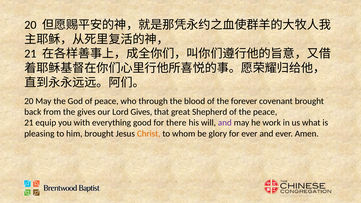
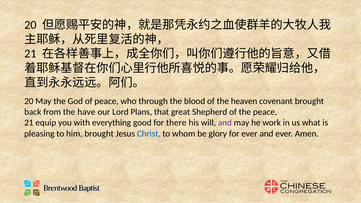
forever: forever -> heaven
the gives: gives -> have
Lord Gives: Gives -> Plans
Christ colour: orange -> blue
